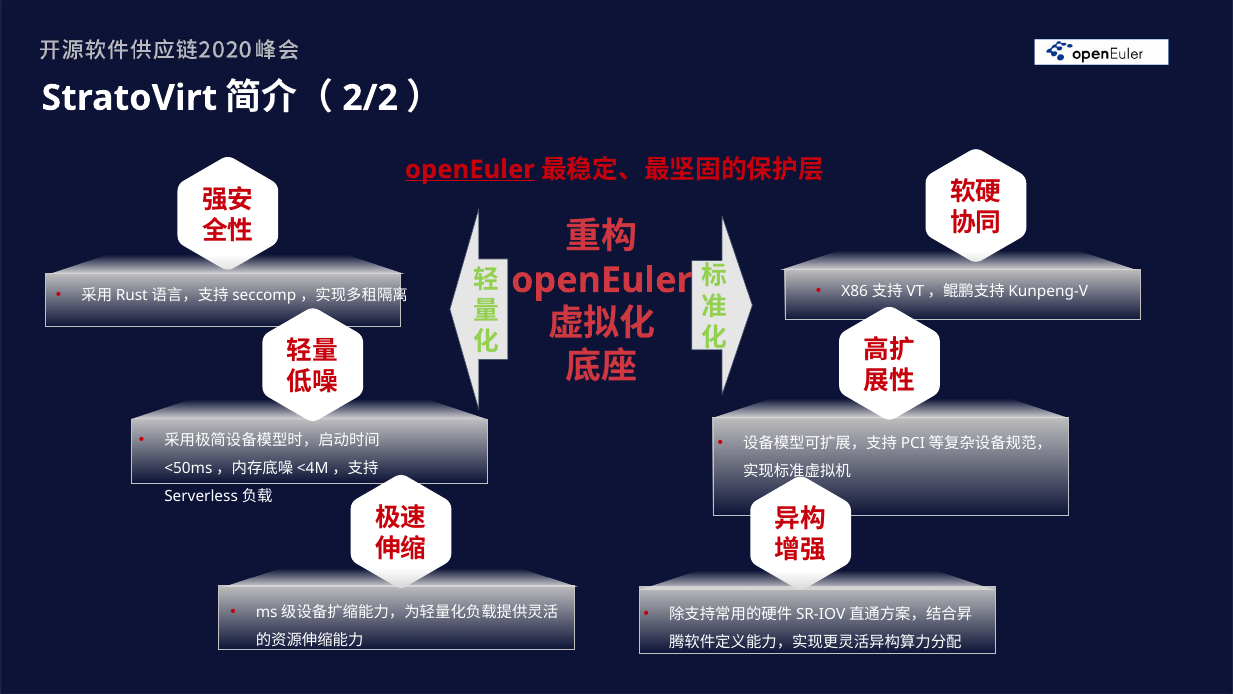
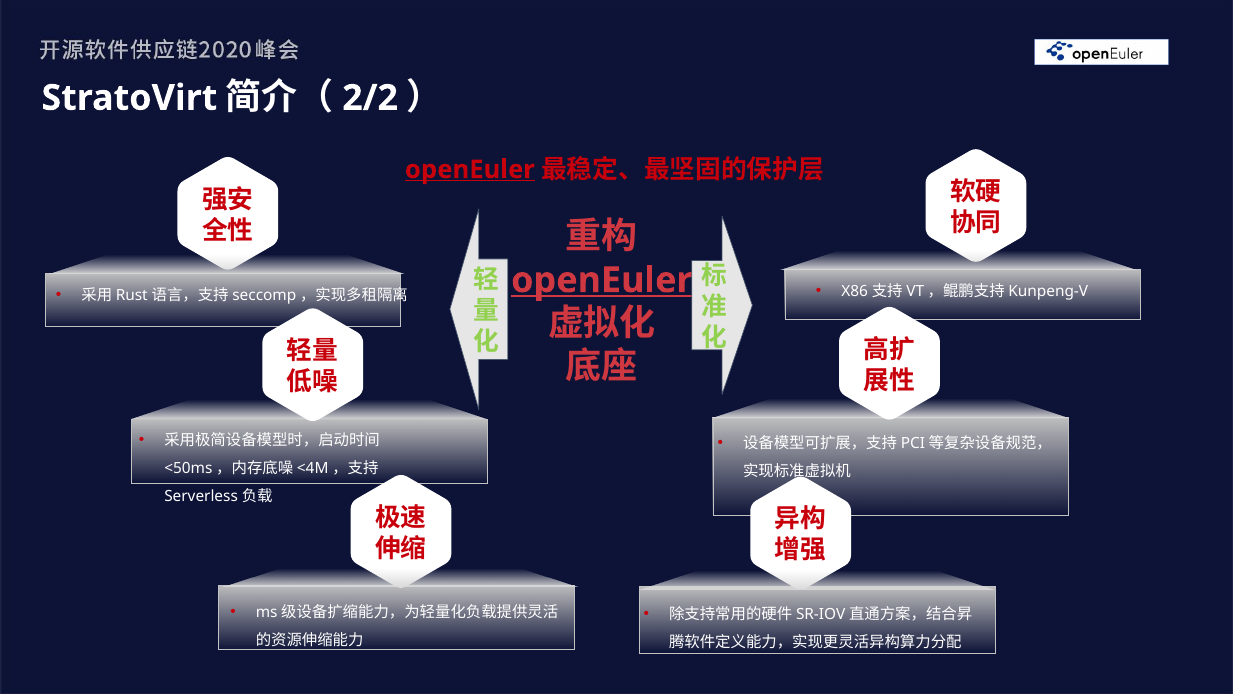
openEuler at (602, 280) underline: none -> present
